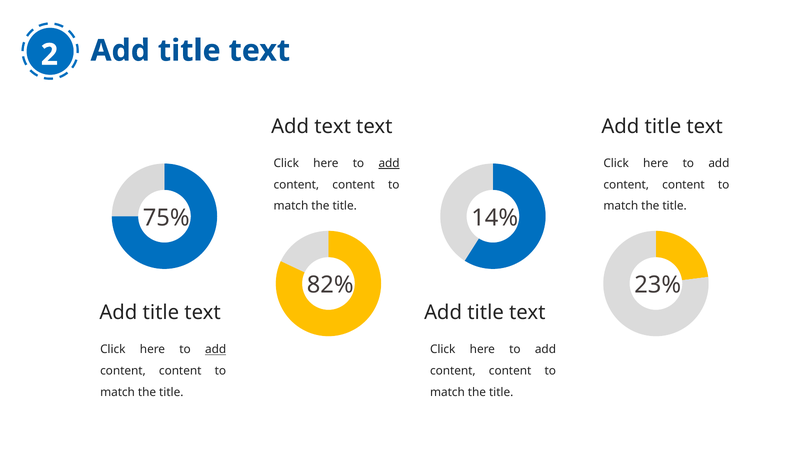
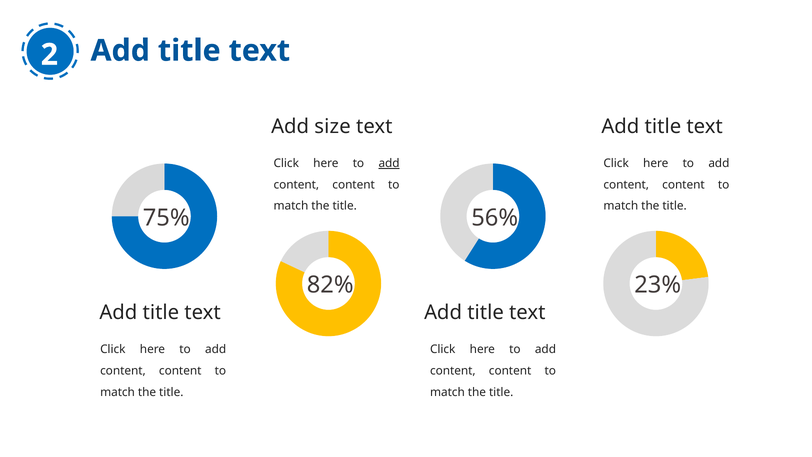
Add text: text -> size
14%: 14% -> 56%
add at (216, 349) underline: present -> none
